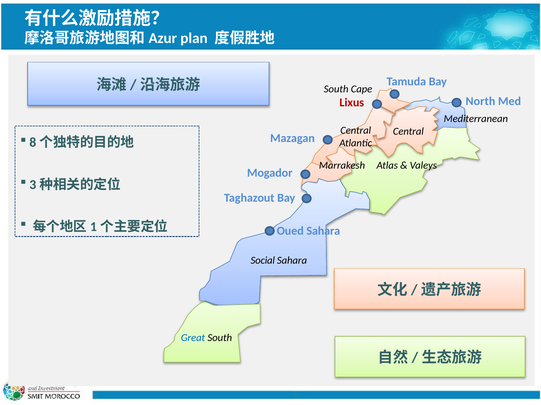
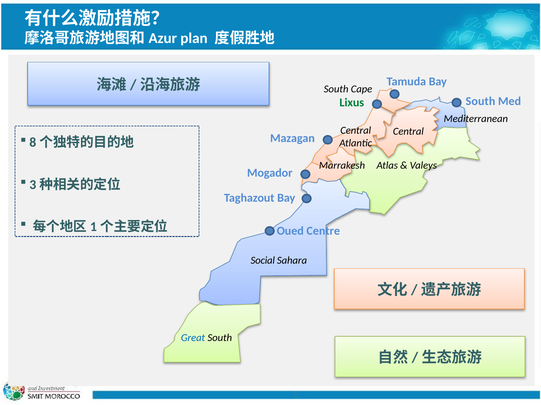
North at (480, 101): North -> South
Lixus colour: red -> green
Oued Sahara: Sahara -> Centre
